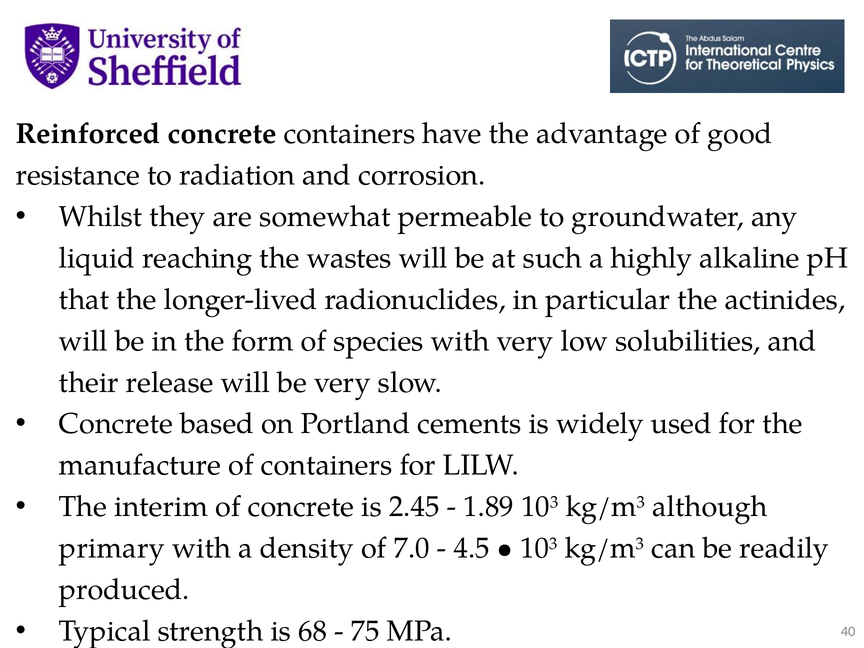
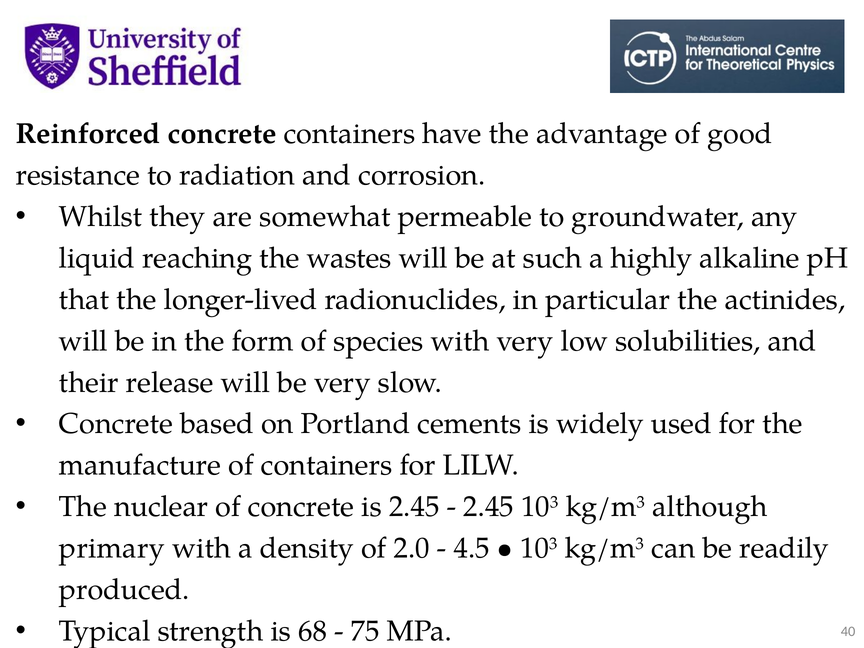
interim: interim -> nuclear
1.89 at (489, 507): 1.89 -> 2.45
7.0: 7.0 -> 2.0
